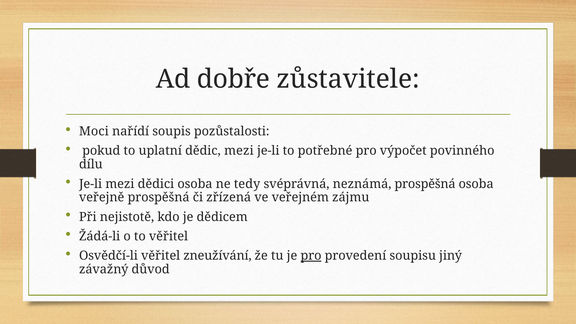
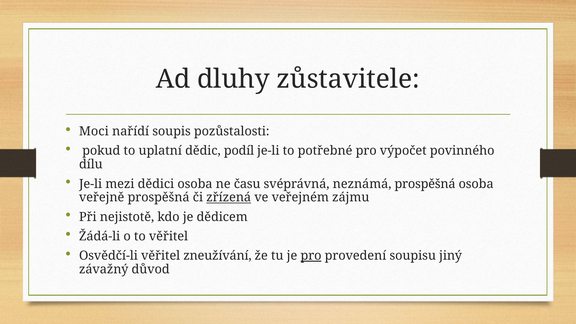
dobře: dobře -> dluhy
dědic mezi: mezi -> podíl
tedy: tedy -> času
zřízená underline: none -> present
